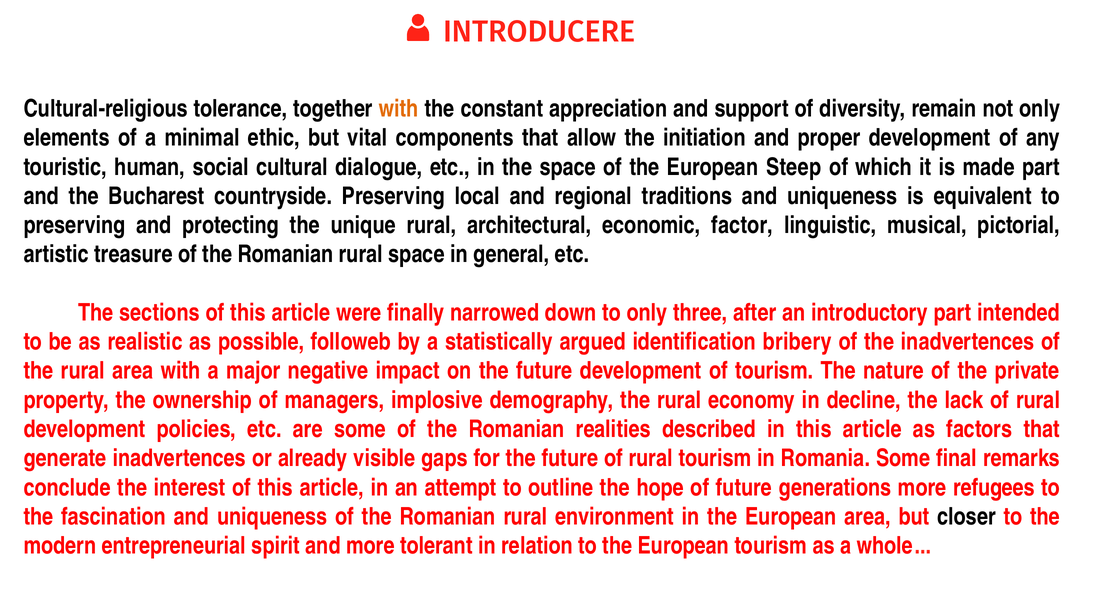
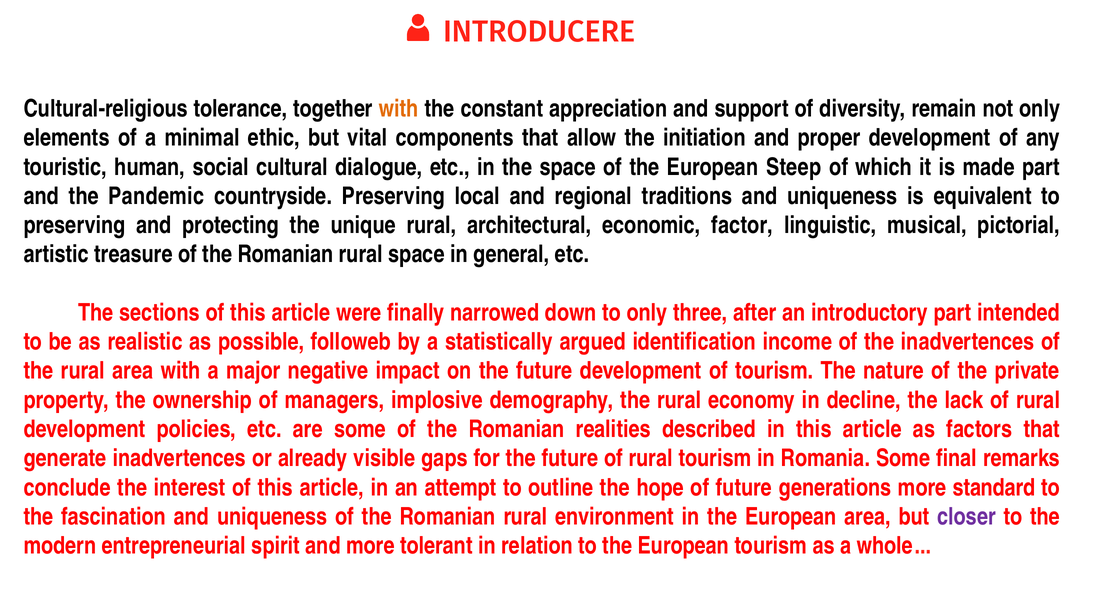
Bucharest: Bucharest -> Pandemic
bribery: bribery -> income
refugees: refugees -> standard
closer colour: black -> purple
